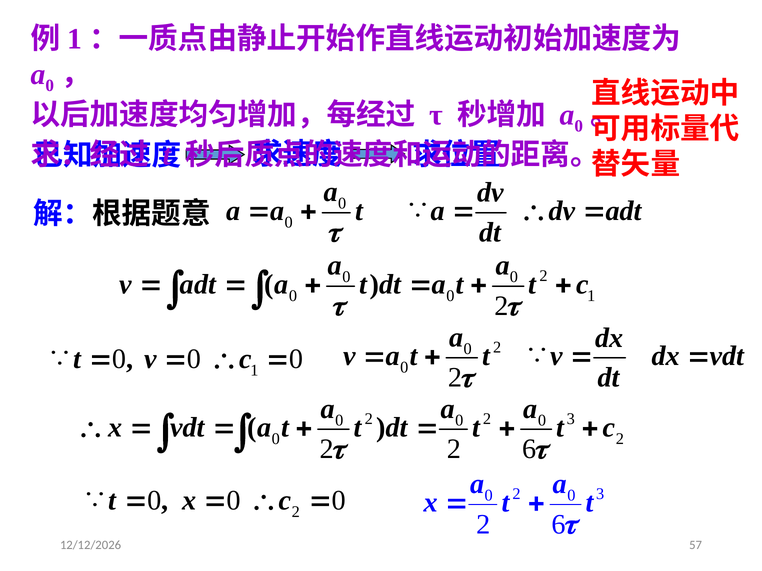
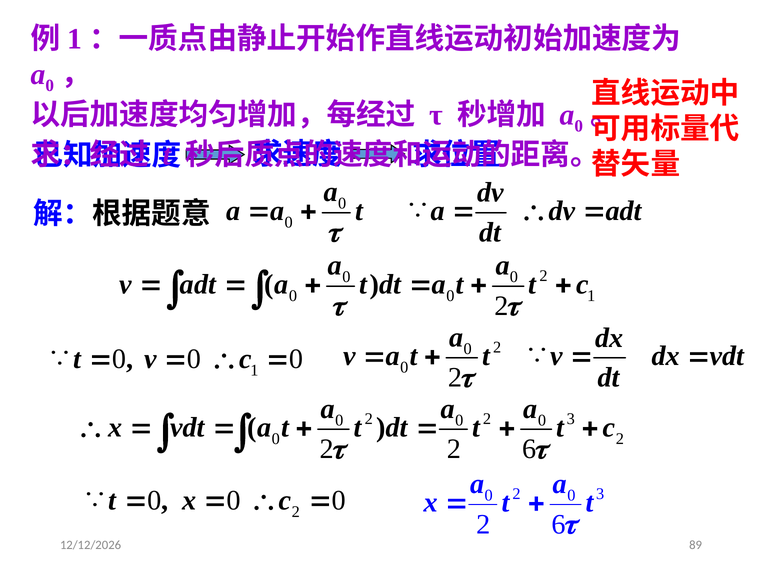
57: 57 -> 89
